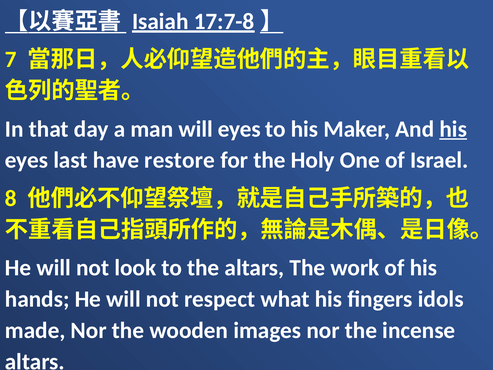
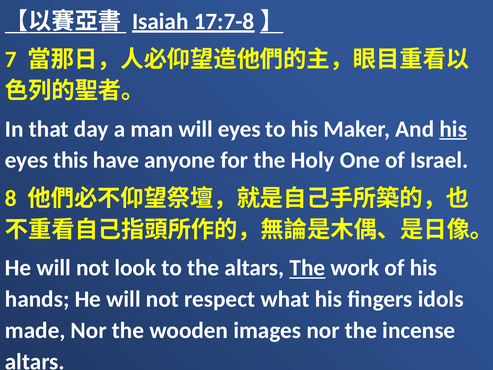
last: last -> this
restore: restore -> anyone
The at (307, 268) underline: none -> present
